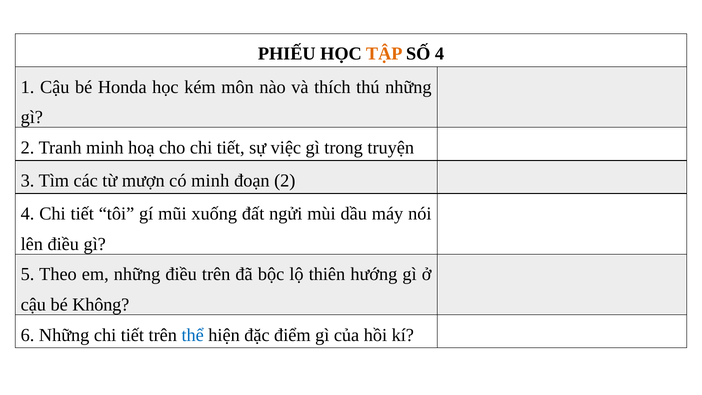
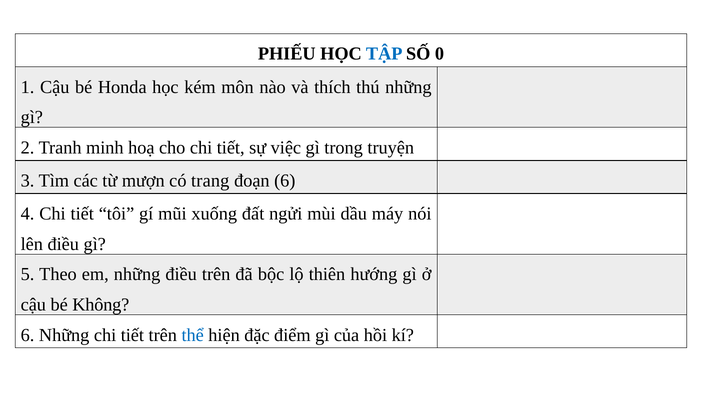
TẬP colour: orange -> blue
SỐ 4: 4 -> 0
có minh: minh -> trang
đoạn 2: 2 -> 6
